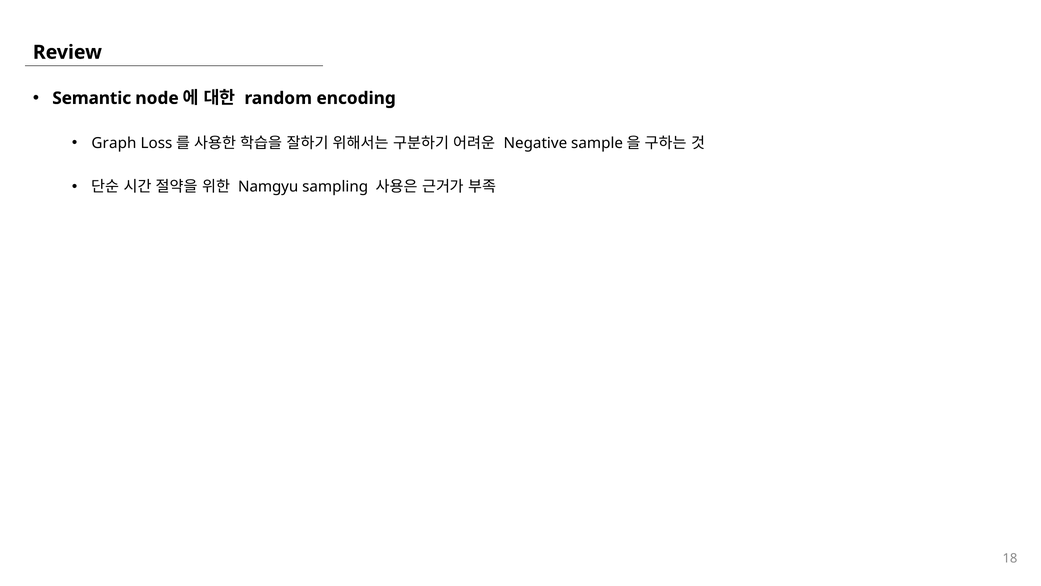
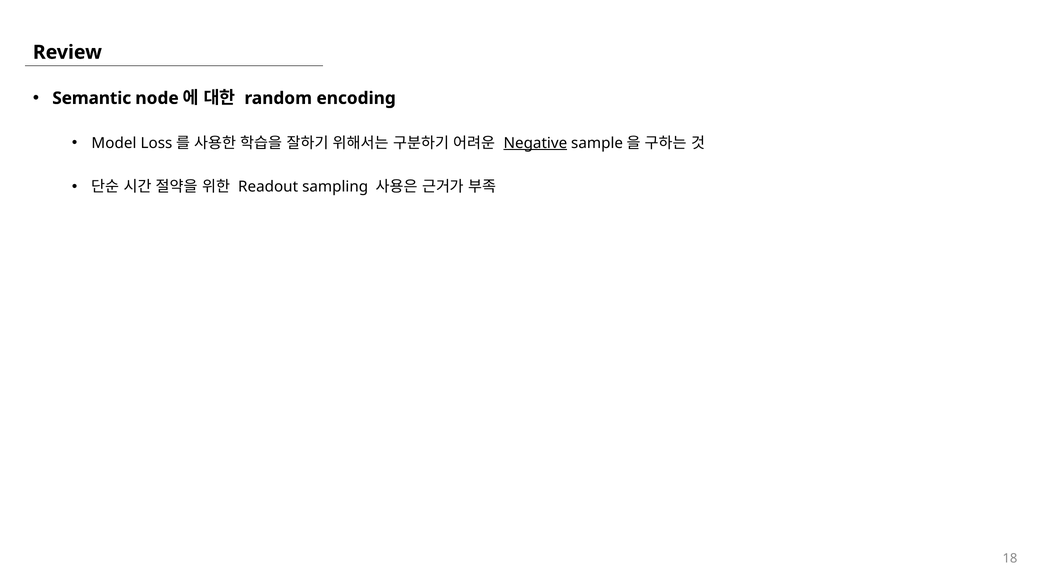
Graph: Graph -> Model
Negative underline: none -> present
Namgyu: Namgyu -> Readout
